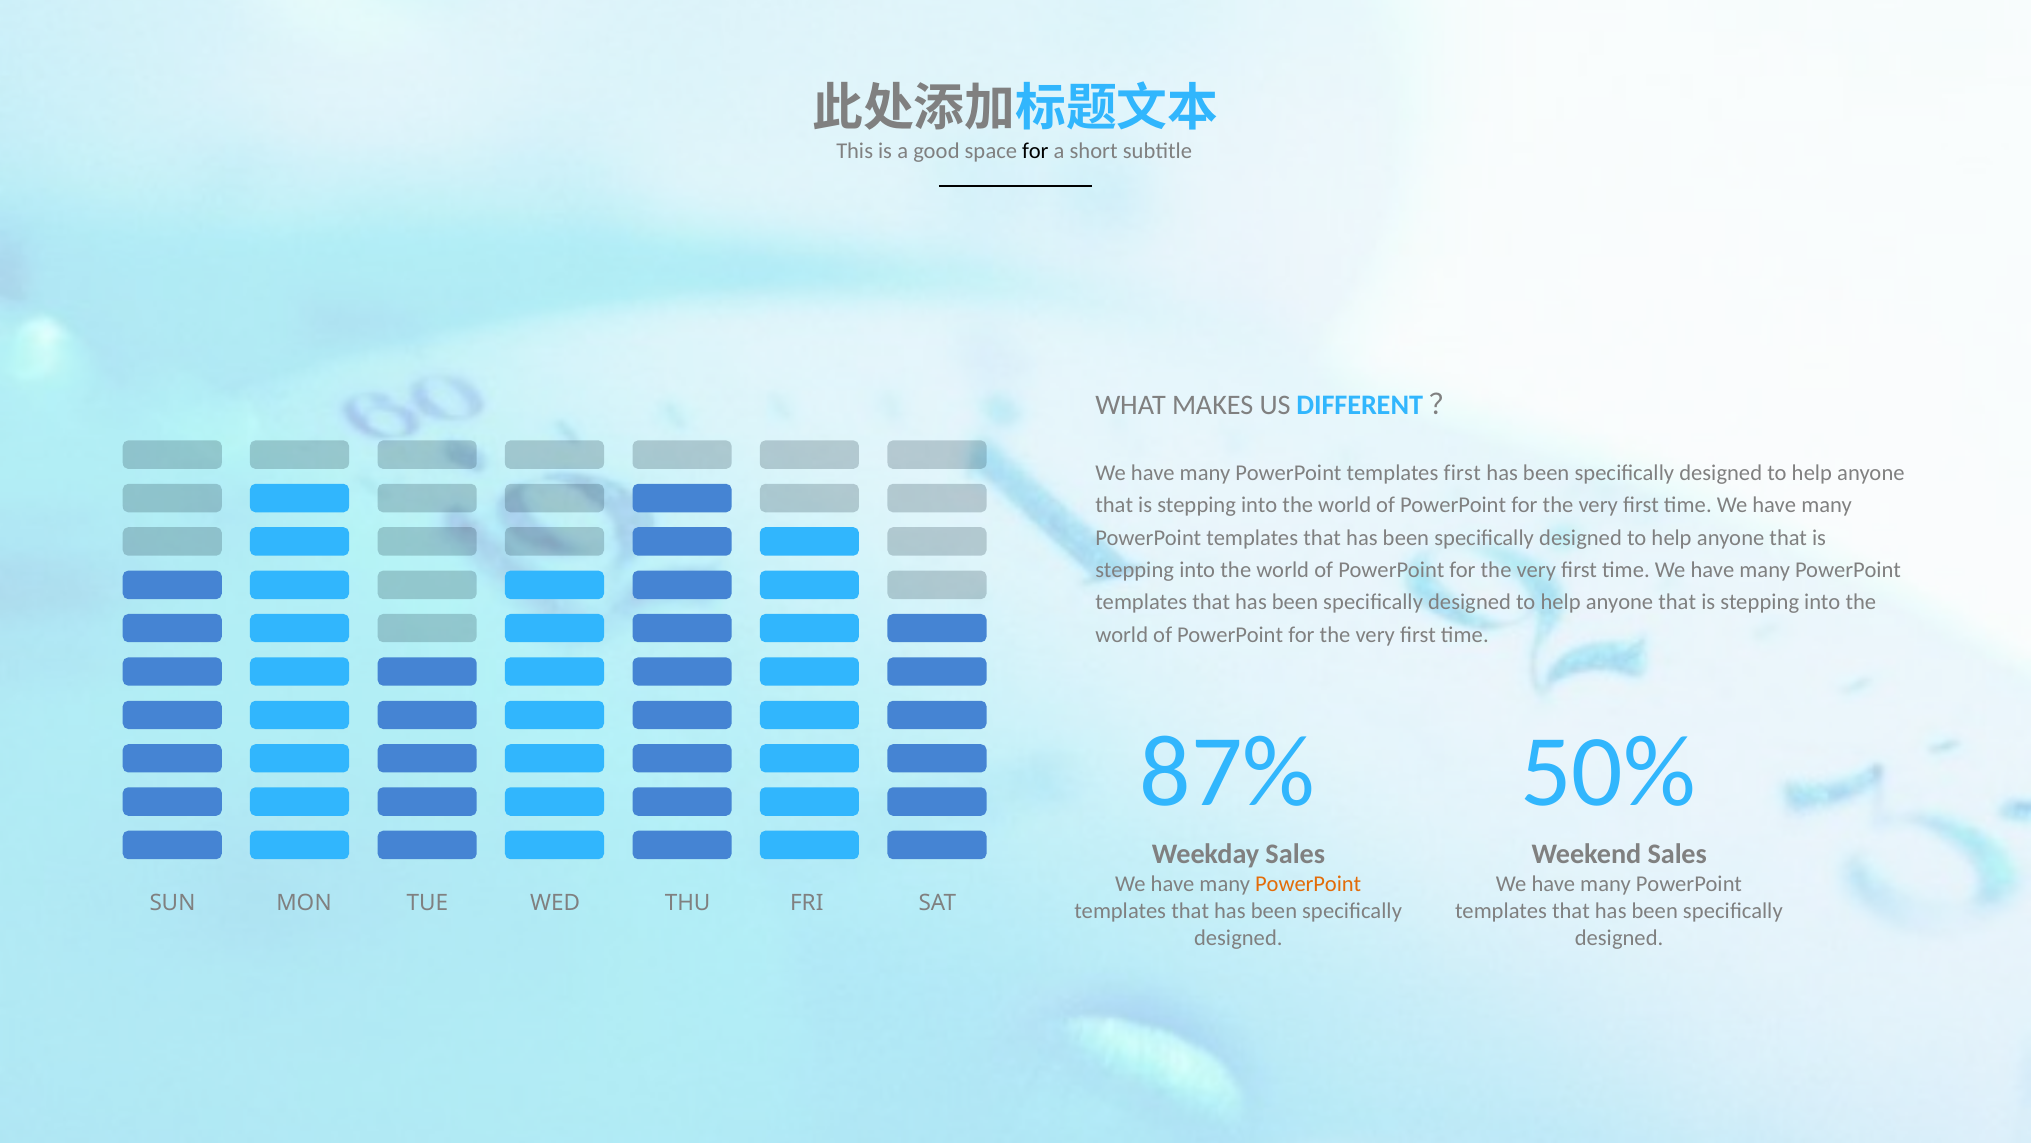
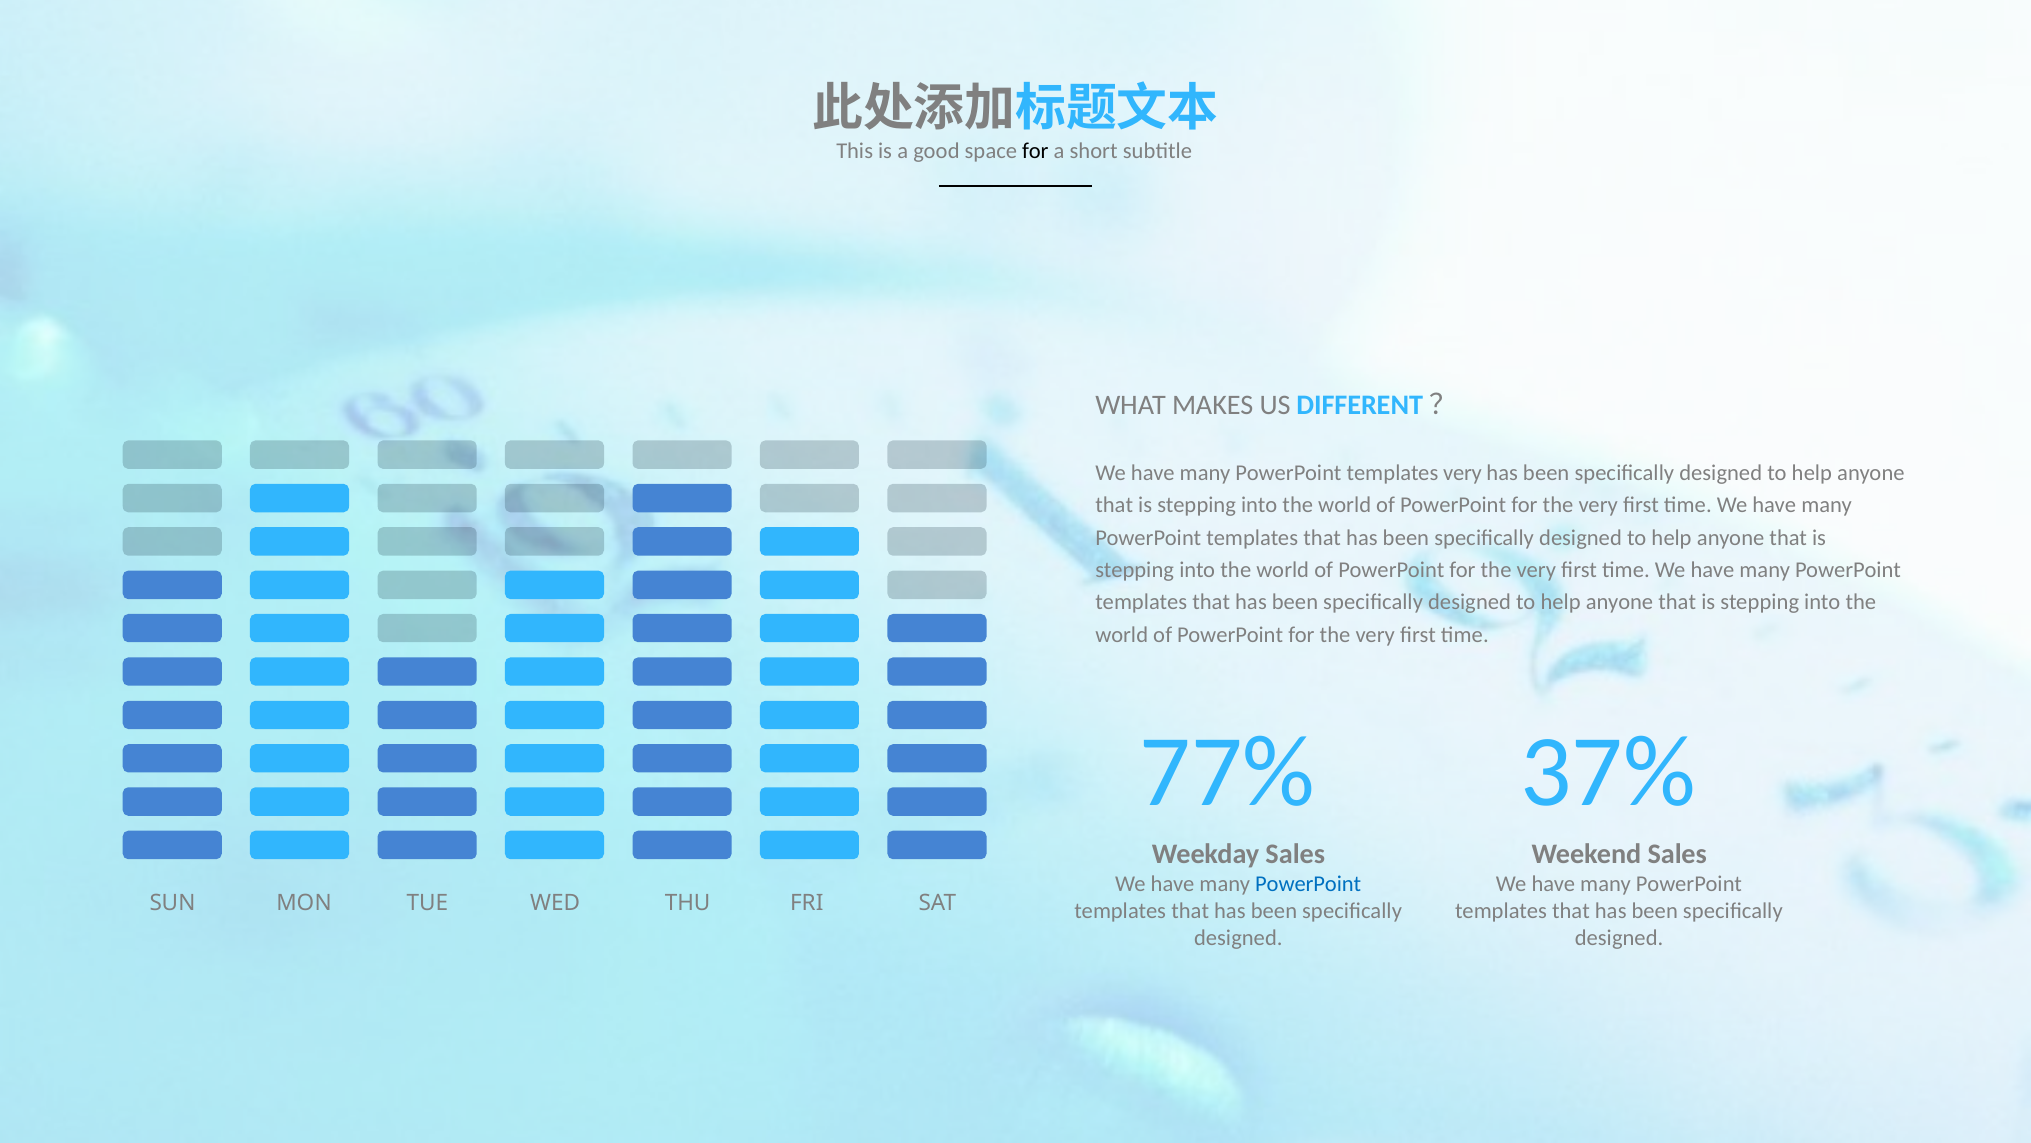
templates first: first -> very
87%: 87% -> 77%
50%: 50% -> 37%
PowerPoint at (1308, 883) colour: orange -> blue
